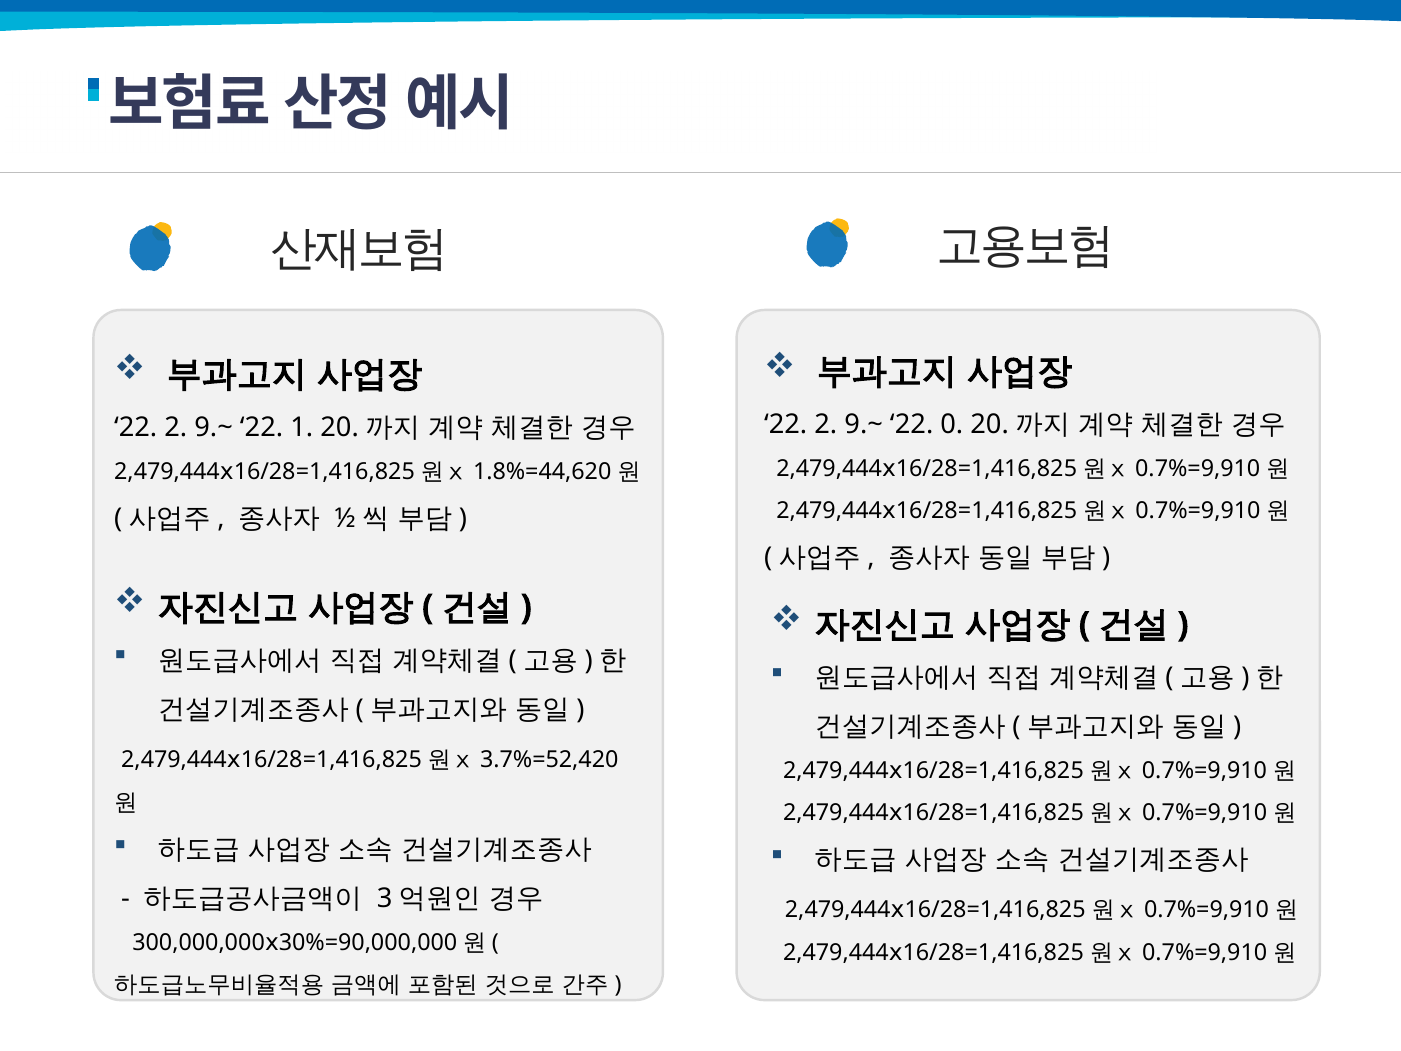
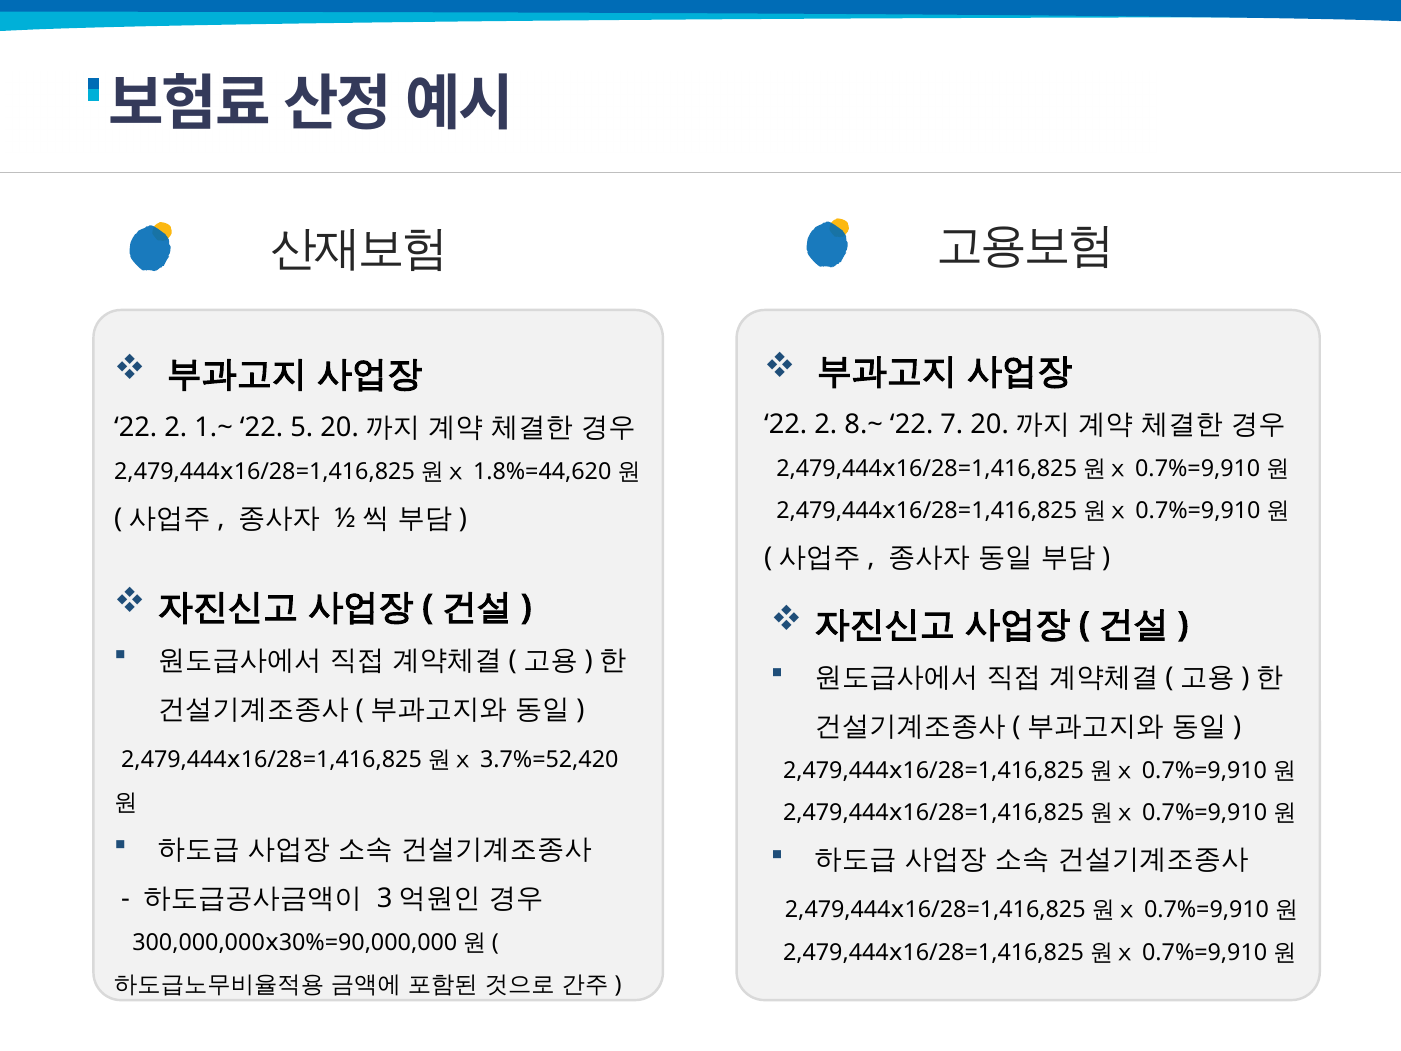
9.~ at (864, 424): 9.~ -> 8.~
0: 0 -> 7
9.~ at (214, 427): 9.~ -> 1.~
1: 1 -> 5
